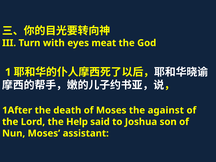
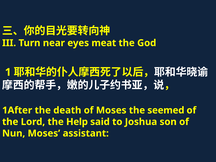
with: with -> near
against: against -> seemed
